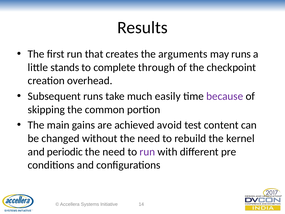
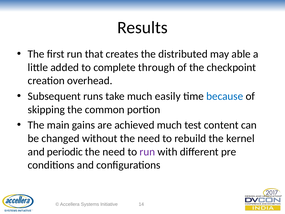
arguments: arguments -> distributed
may runs: runs -> able
stands: stands -> added
because colour: purple -> blue
achieved avoid: avoid -> much
